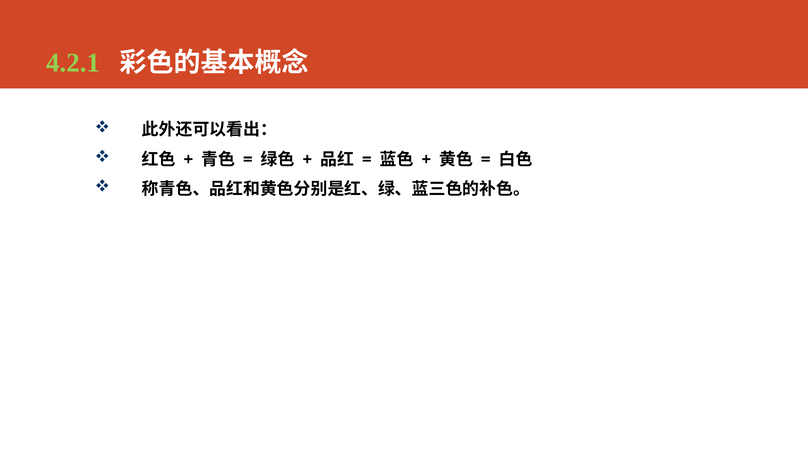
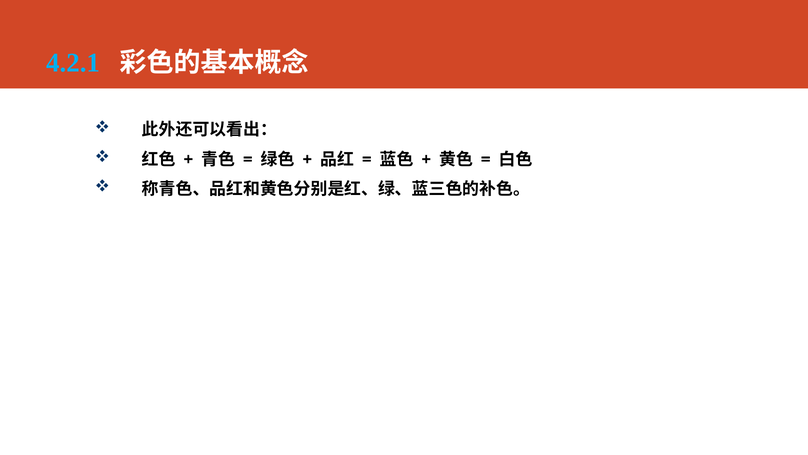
4.2.1 colour: light green -> light blue
